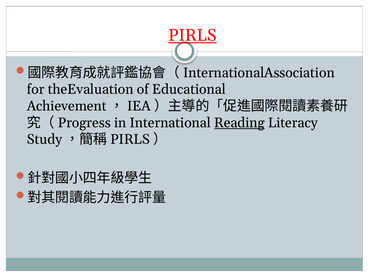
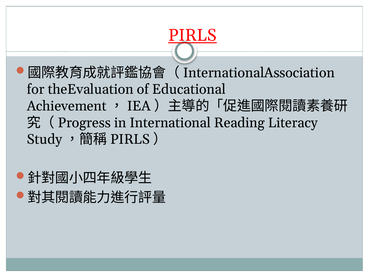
Reading underline: present -> none
